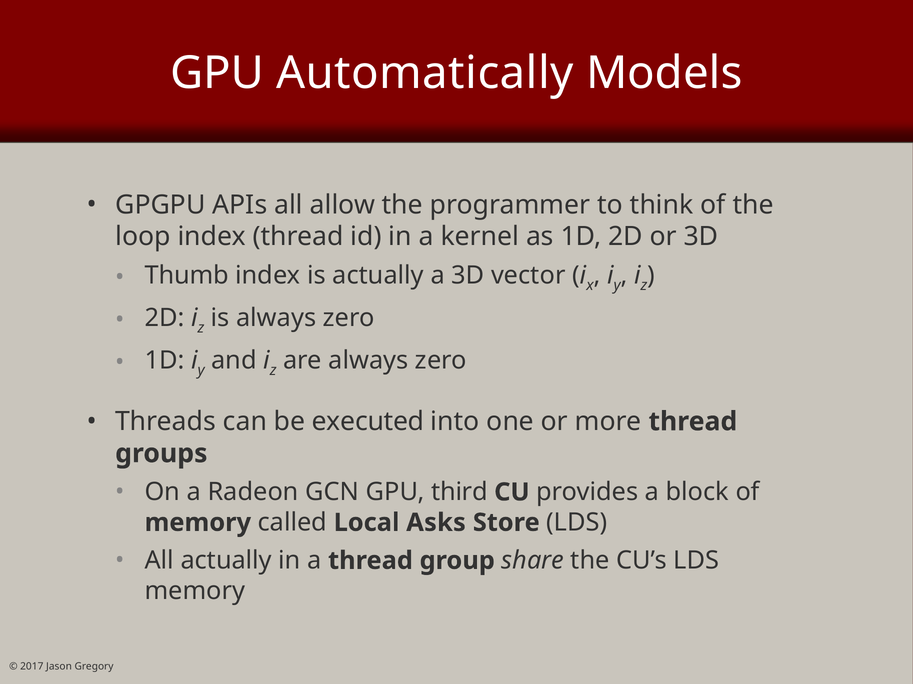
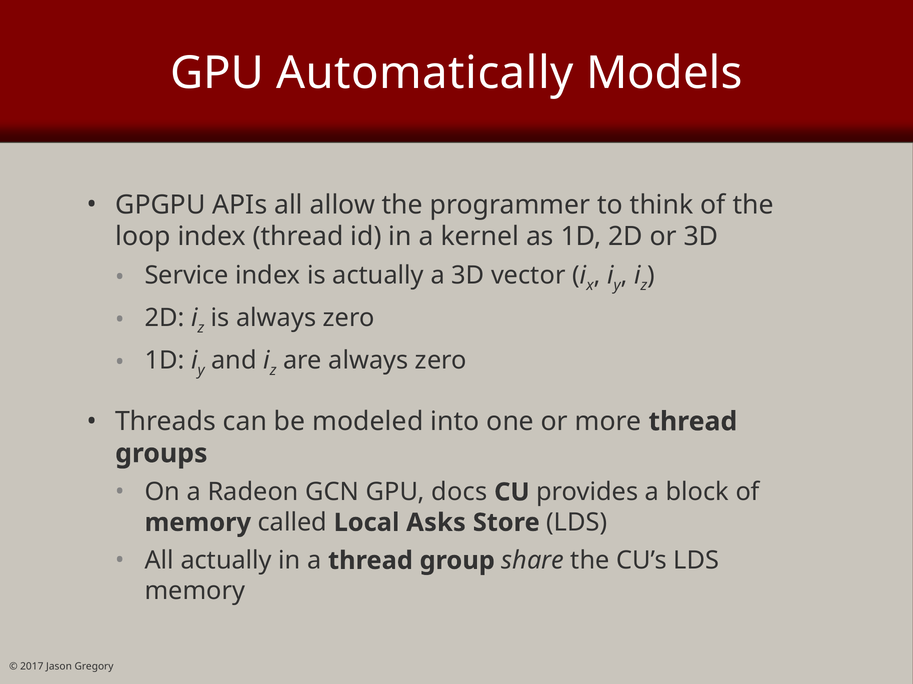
Thumb: Thumb -> Service
executed: executed -> modeled
third: third -> docs
